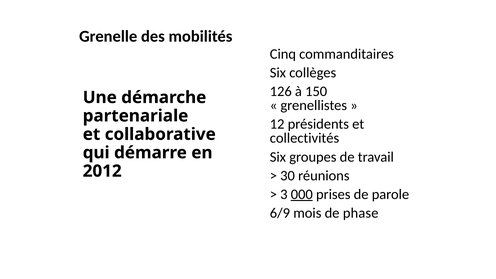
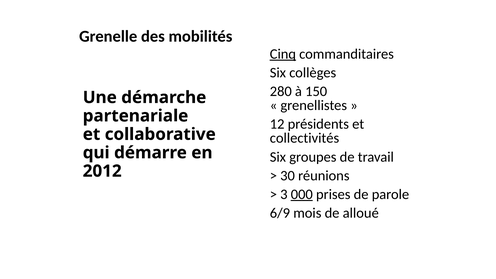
Cinq underline: none -> present
126: 126 -> 280
phase: phase -> alloué
